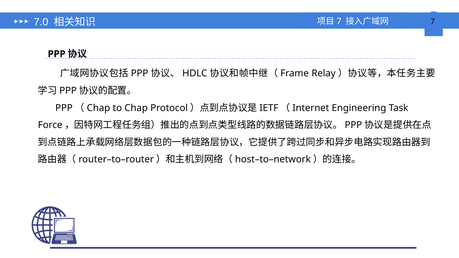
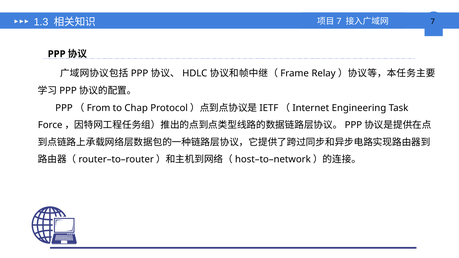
7.0: 7.0 -> 1.3
Chap at (99, 108): Chap -> From
